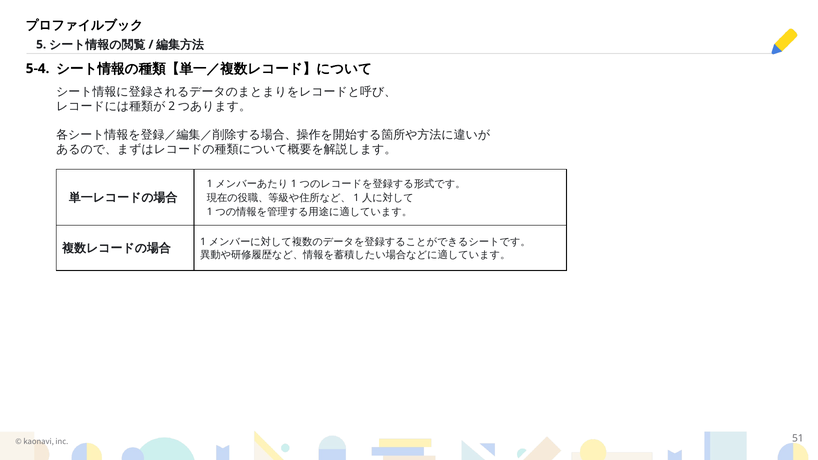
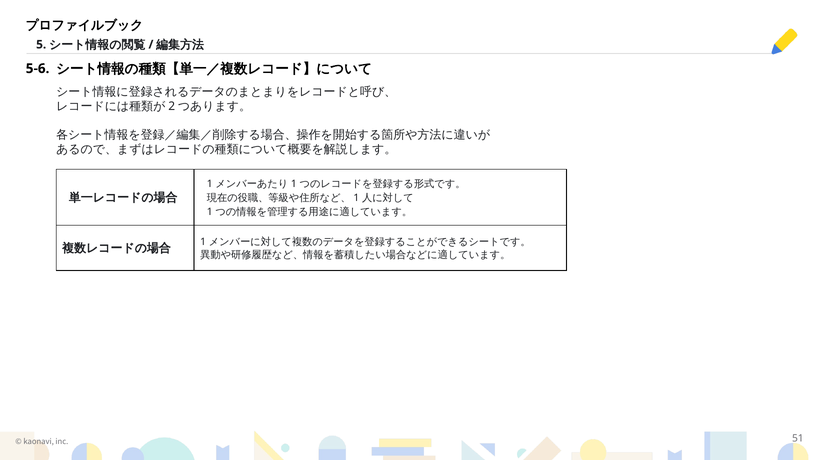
5-4: 5-4 -> 5-6
